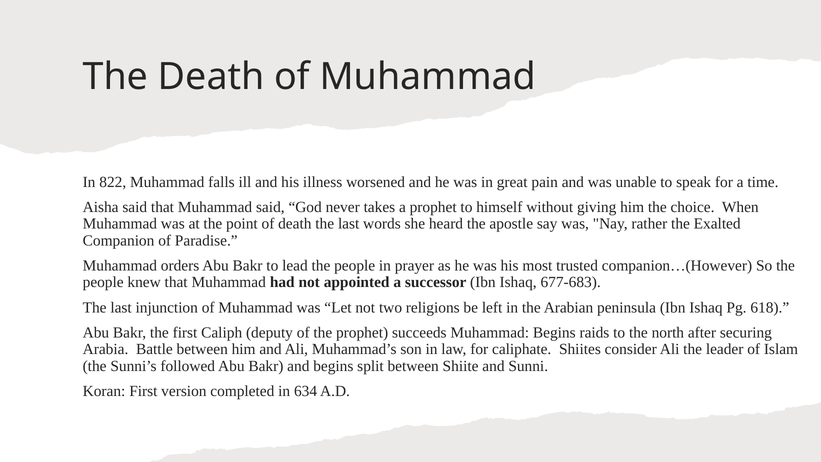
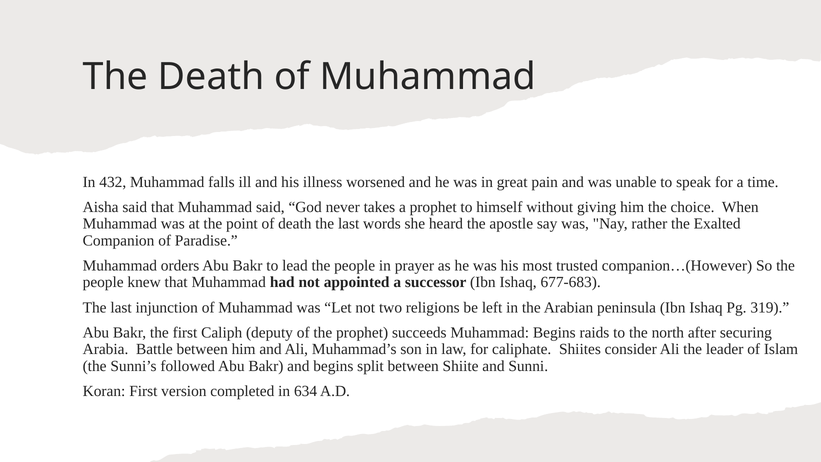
822: 822 -> 432
618: 618 -> 319
